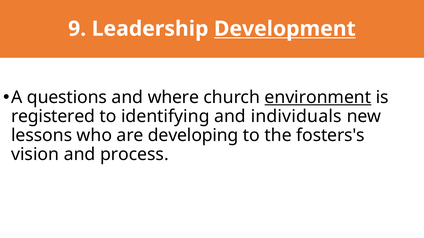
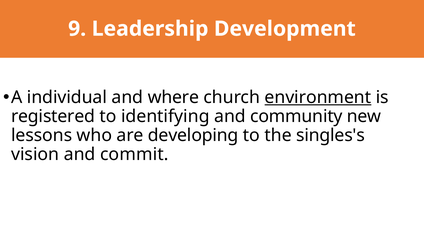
Development underline: present -> none
questions: questions -> individual
individuals: individuals -> community
fosters's: fosters's -> singles's
process: process -> commit
